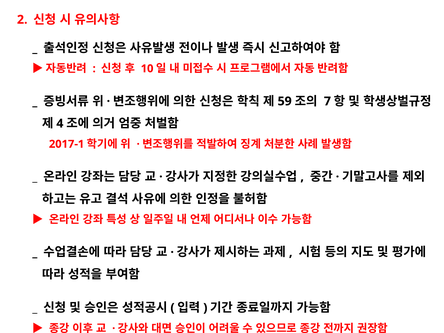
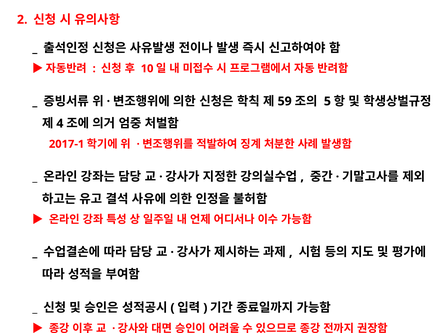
7: 7 -> 5
